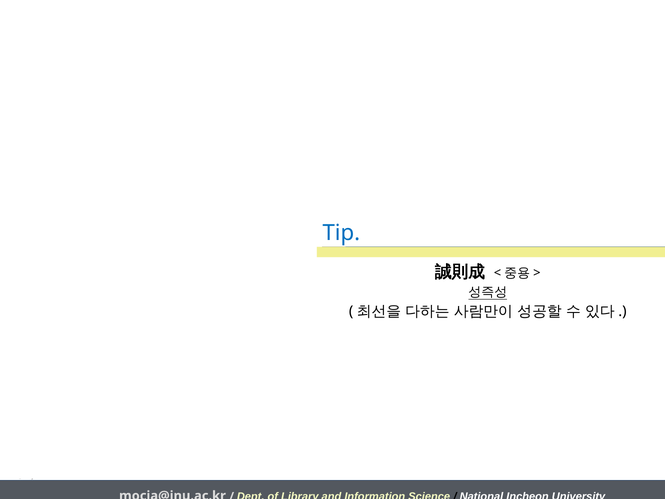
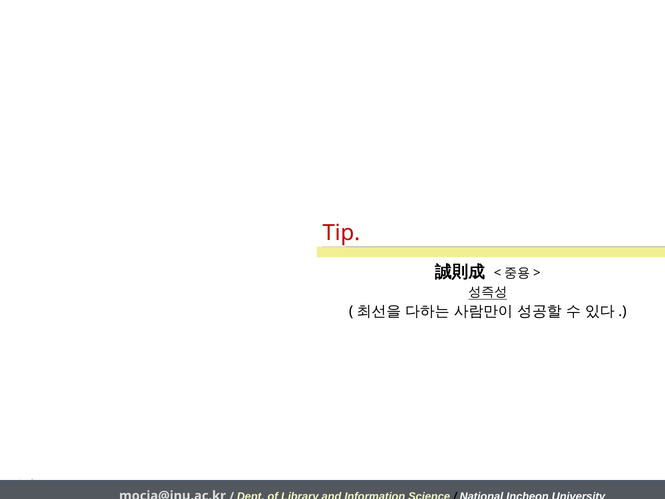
Tip colour: blue -> red
